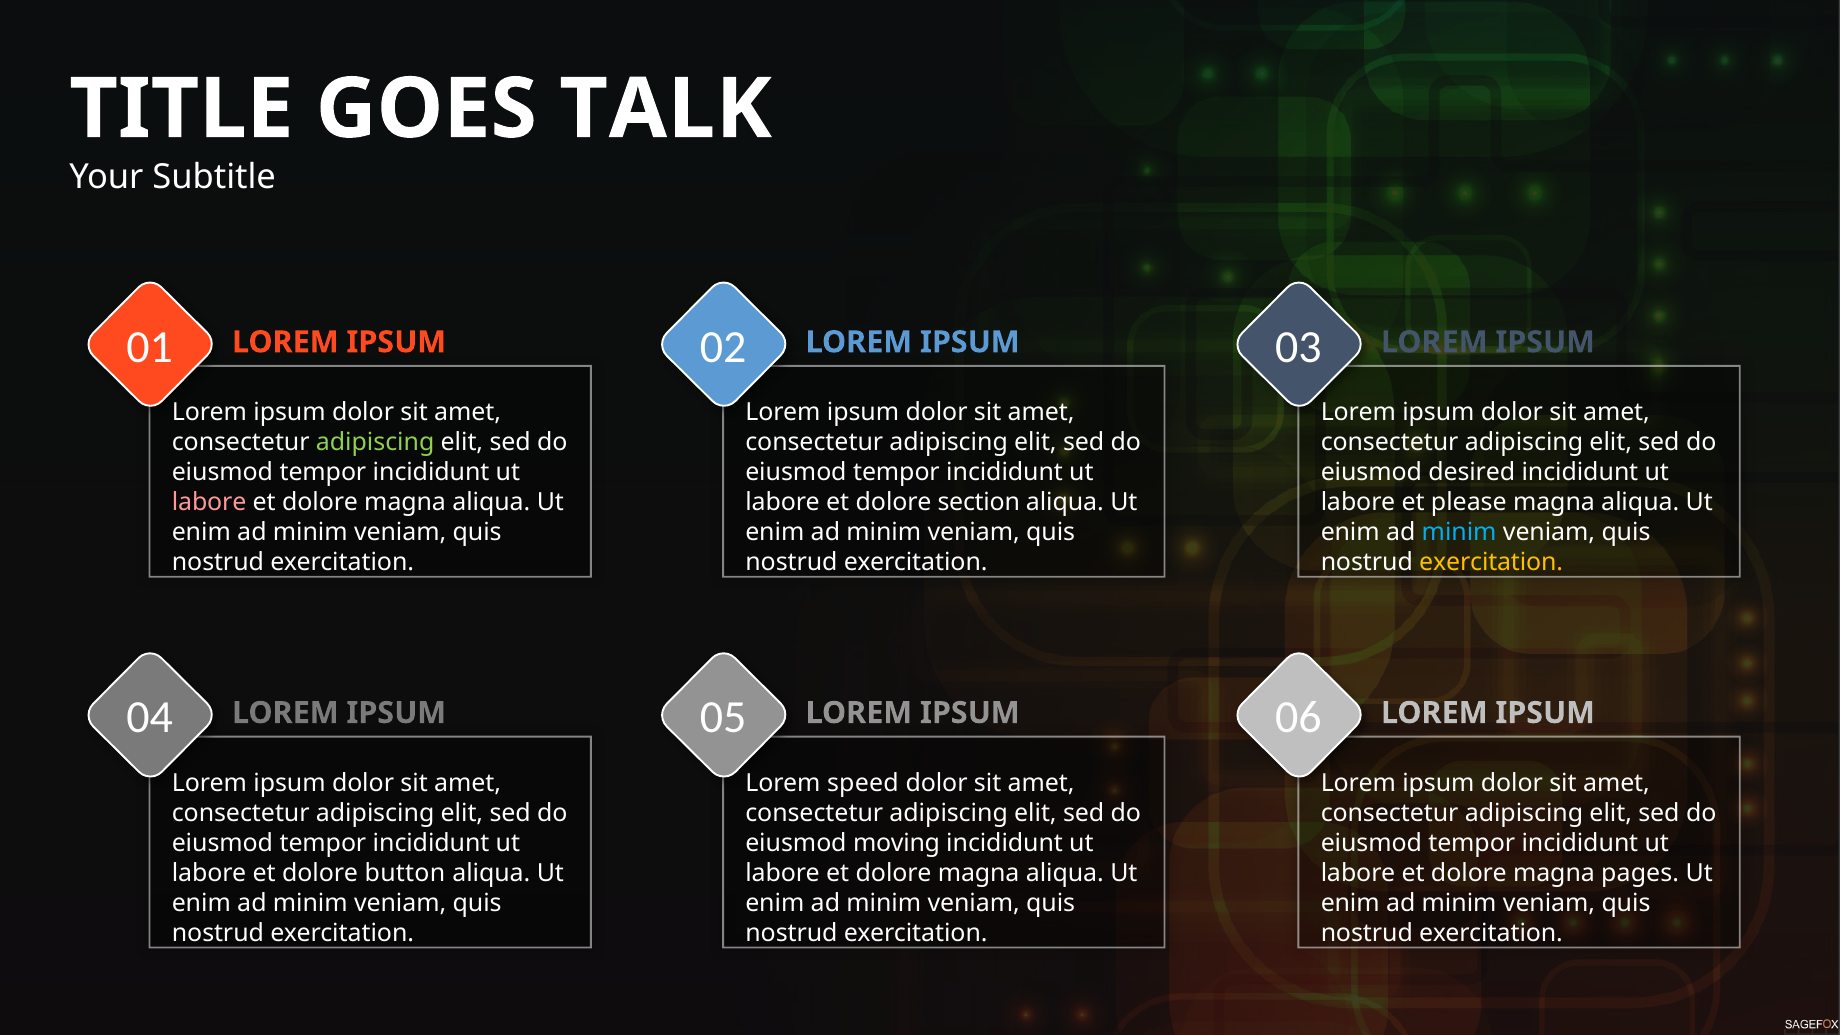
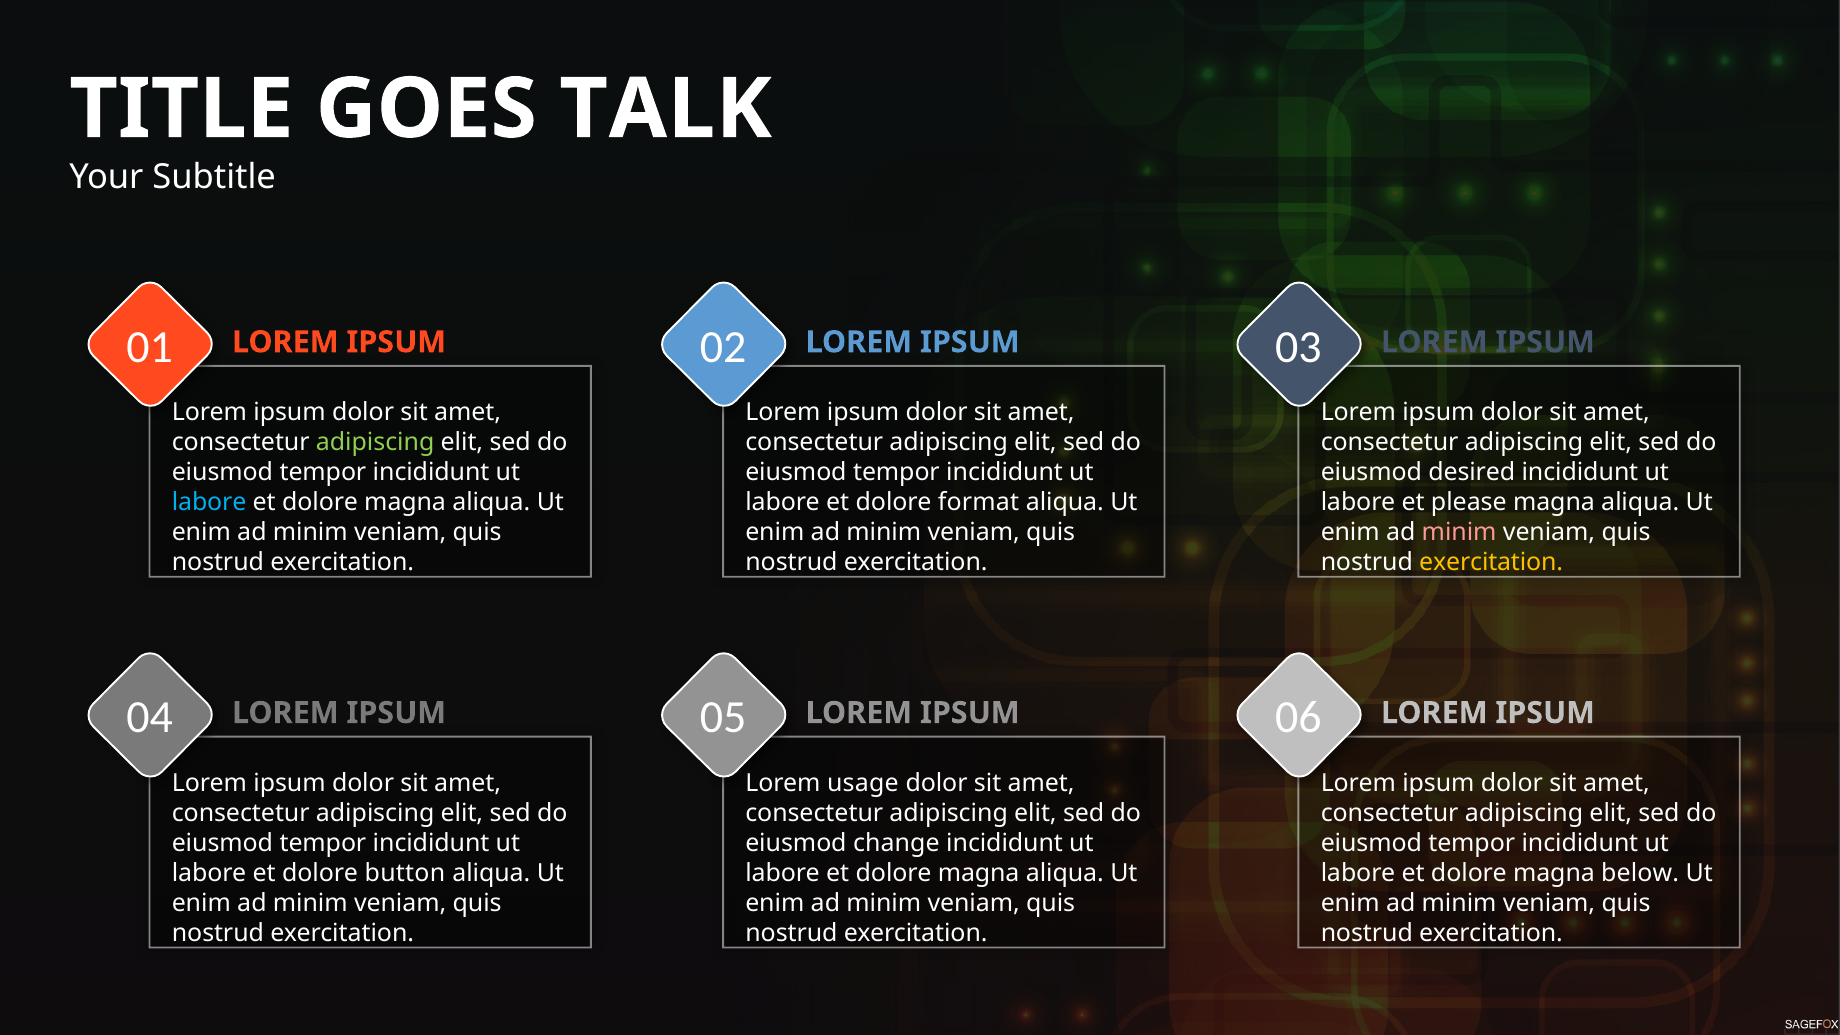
labore at (209, 502) colour: pink -> light blue
section: section -> format
minim at (1459, 532) colour: light blue -> pink
speed: speed -> usage
moving: moving -> change
pages: pages -> below
